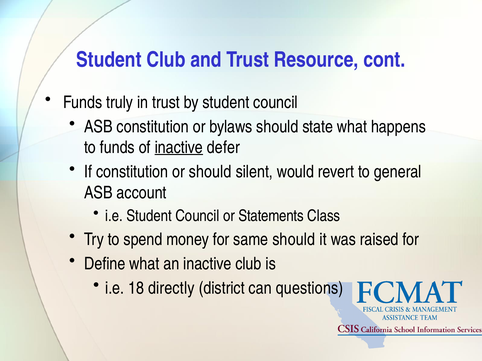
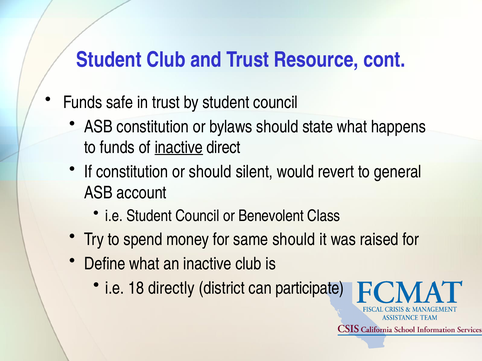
truly: truly -> safe
defer: defer -> direct
Statements: Statements -> Benevolent
questions: questions -> participate
